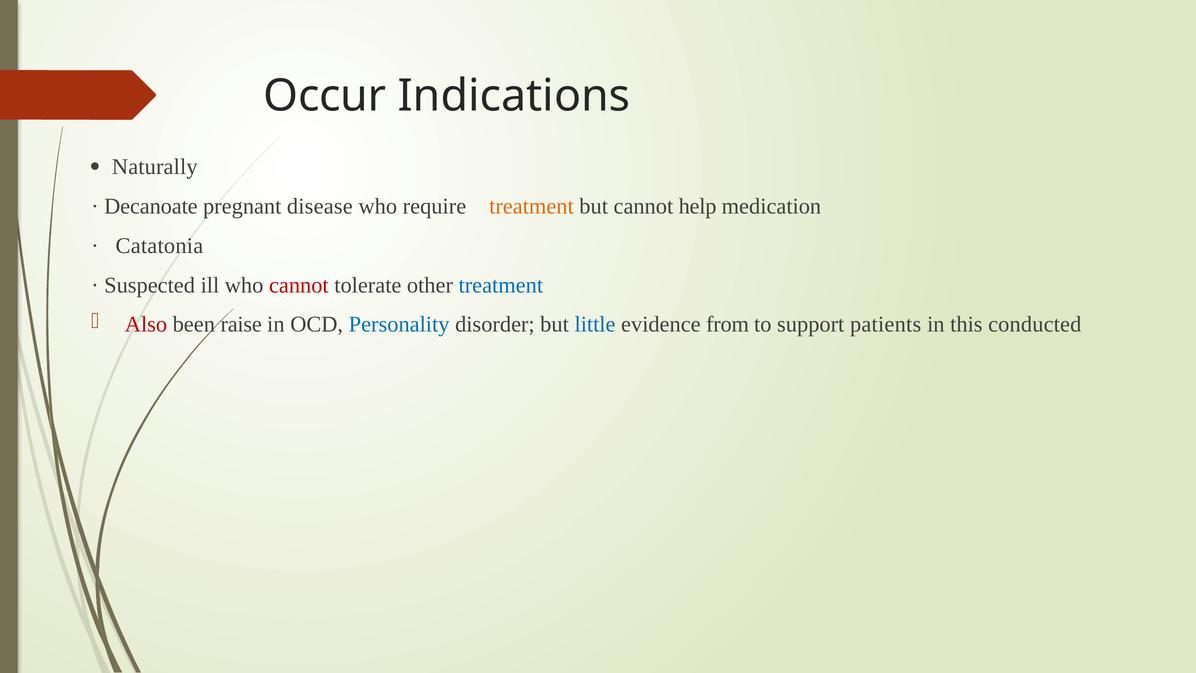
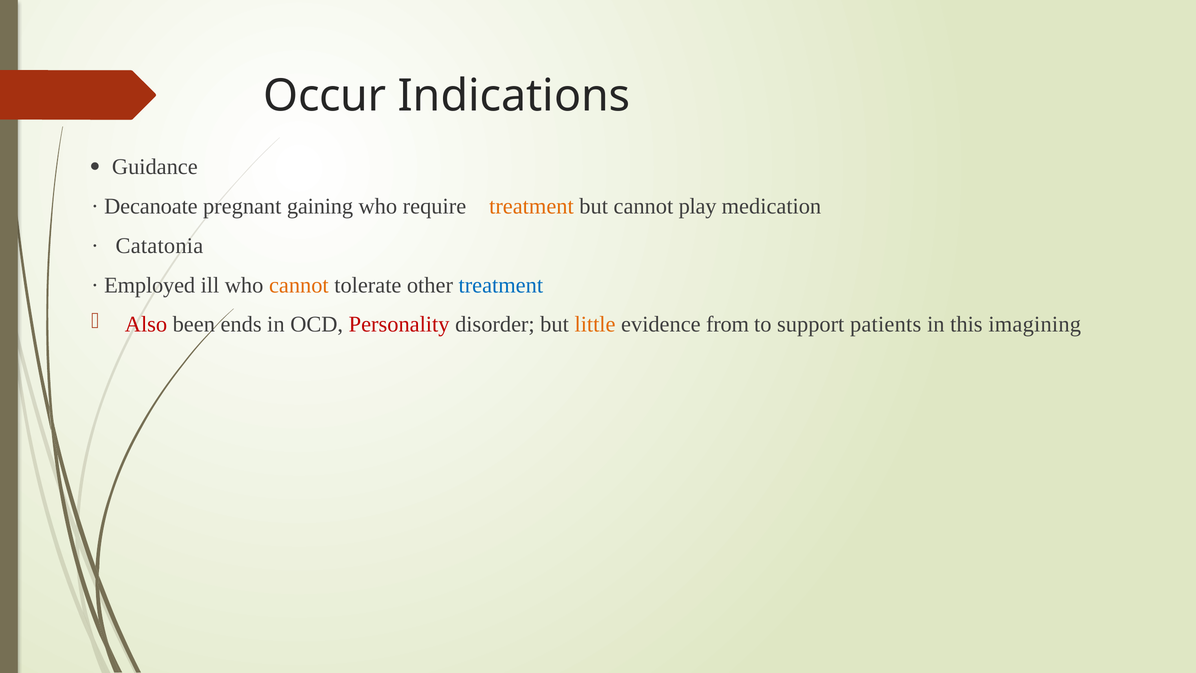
Naturally: Naturally -> Guidance
disease: disease -> gaining
help: help -> play
Suspected: Suspected -> Employed
cannot at (299, 285) colour: red -> orange
raise: raise -> ends
Personality colour: blue -> red
little colour: blue -> orange
conducted: conducted -> imagining
